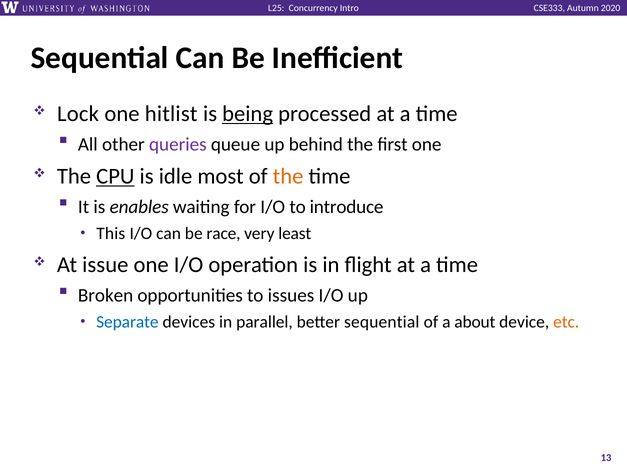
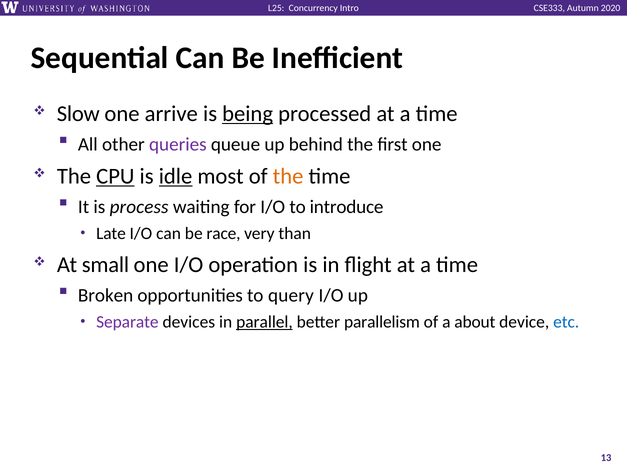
Lock: Lock -> Slow
hitlist: hitlist -> arrive
idle underline: none -> present
enables: enables -> process
This: This -> Late
least: least -> than
issue: issue -> small
issues: issues -> query
Separate colour: blue -> purple
parallel underline: none -> present
better sequential: sequential -> parallelism
etc colour: orange -> blue
